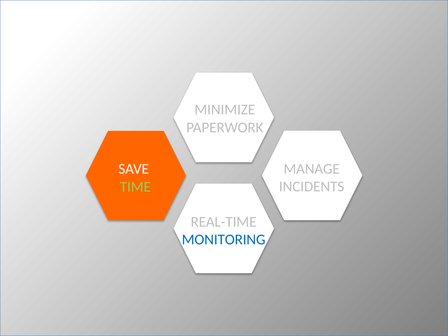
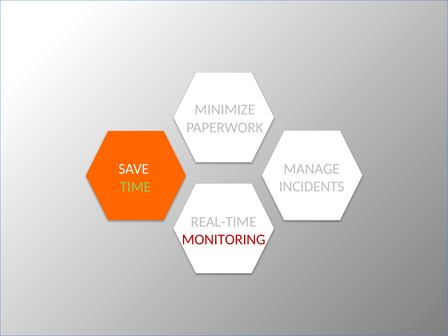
MONITORING colour: blue -> red
